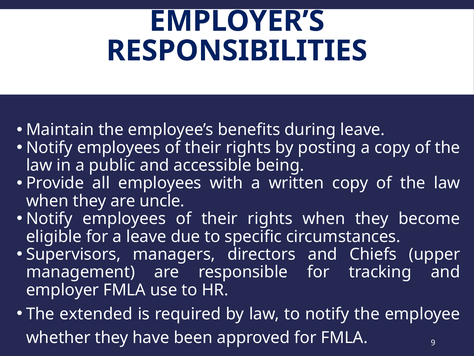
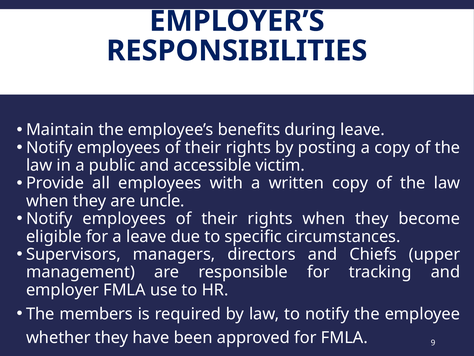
being: being -> victim
extended: extended -> members
